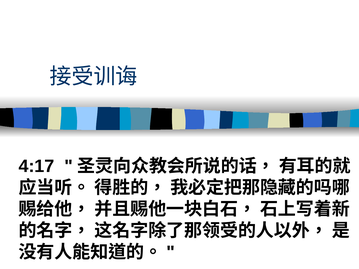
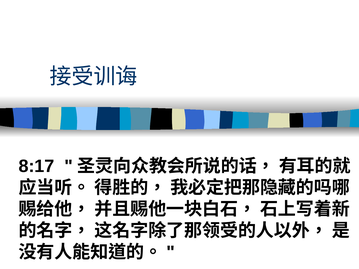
4:17: 4:17 -> 8:17
